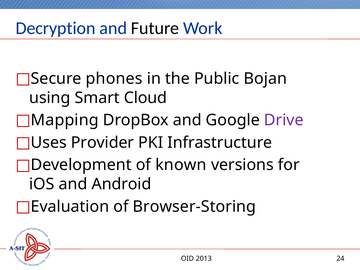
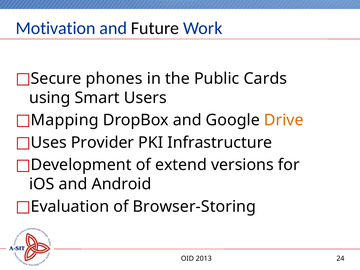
Decryption: Decryption -> Motivation
Bojan: Bojan -> Cards
Cloud: Cloud -> Users
Drive colour: purple -> orange
known: known -> extend
